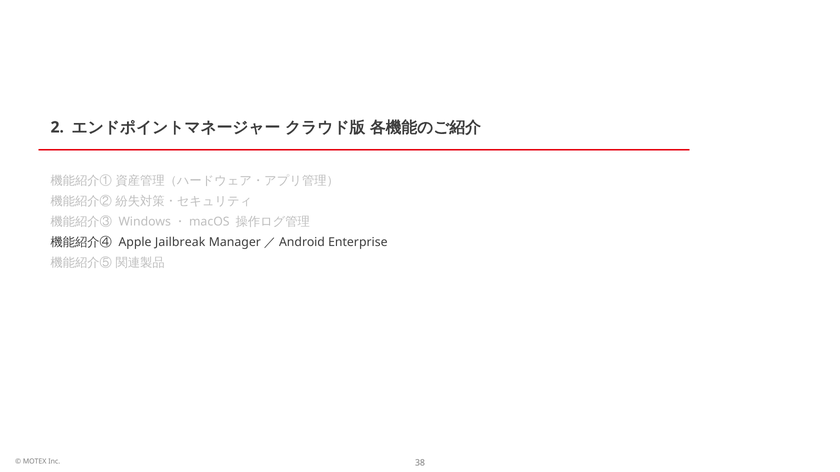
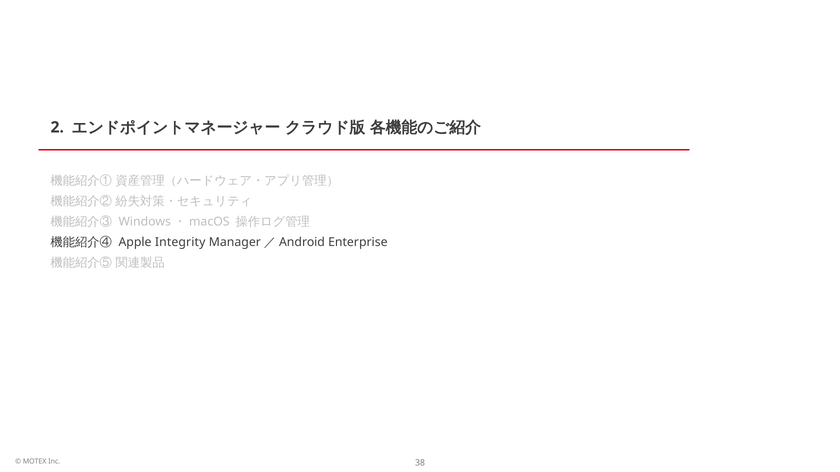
Jailbreak: Jailbreak -> Integrity
